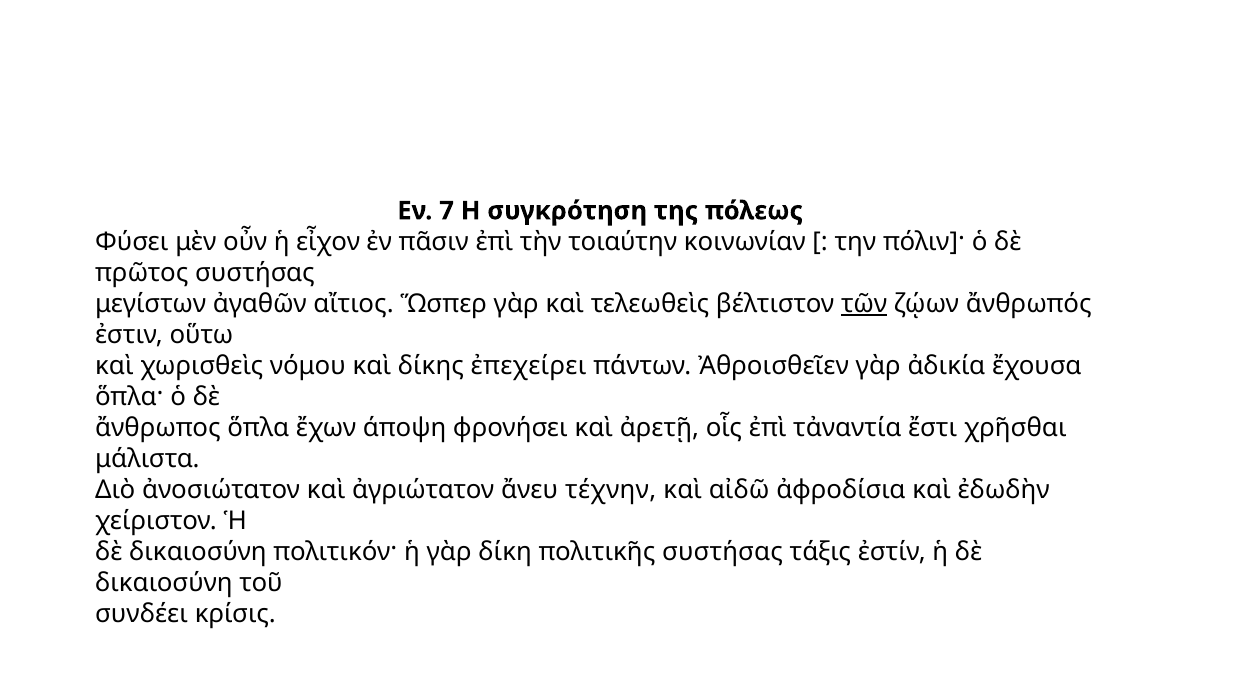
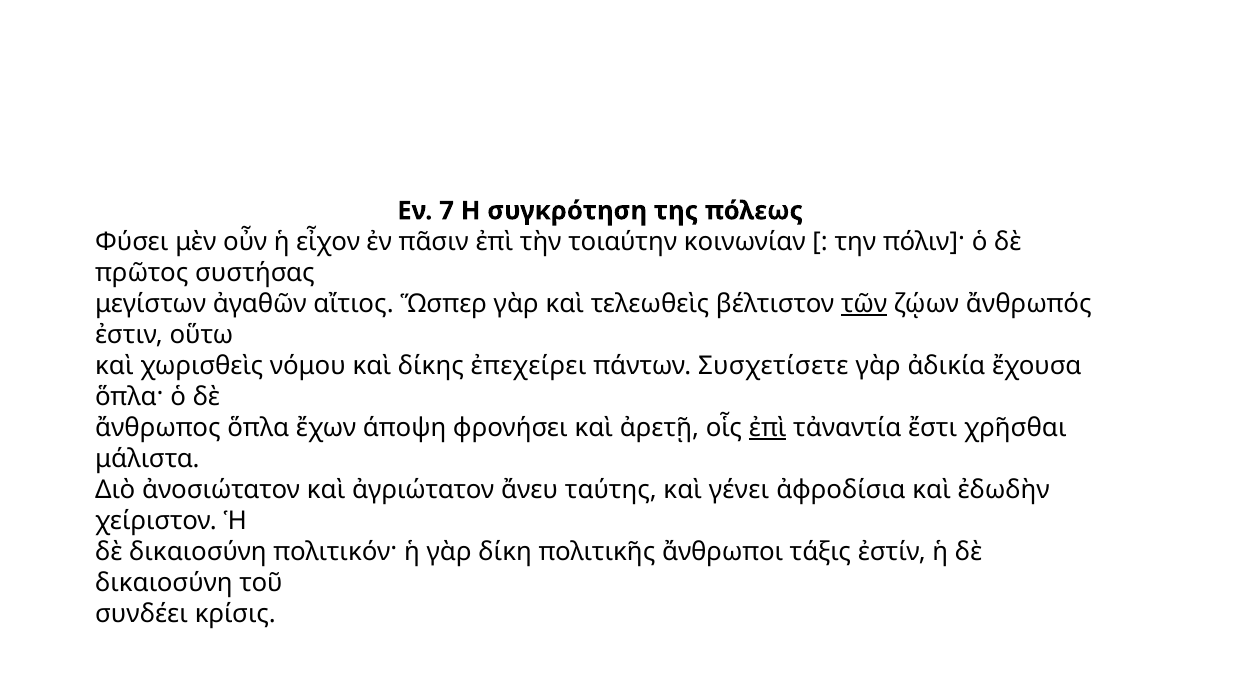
Ἀθροισθεῖεν: Ἀθροισθεῖεν -> Συσχετίσετε
ἐπὶ at (768, 428) underline: none -> present
τέχνην: τέχνην -> ταύτης
αἰδῶ: αἰδῶ -> γένει
πολιτικῆς συστήσας: συστήσας -> ἄνθρωποι
